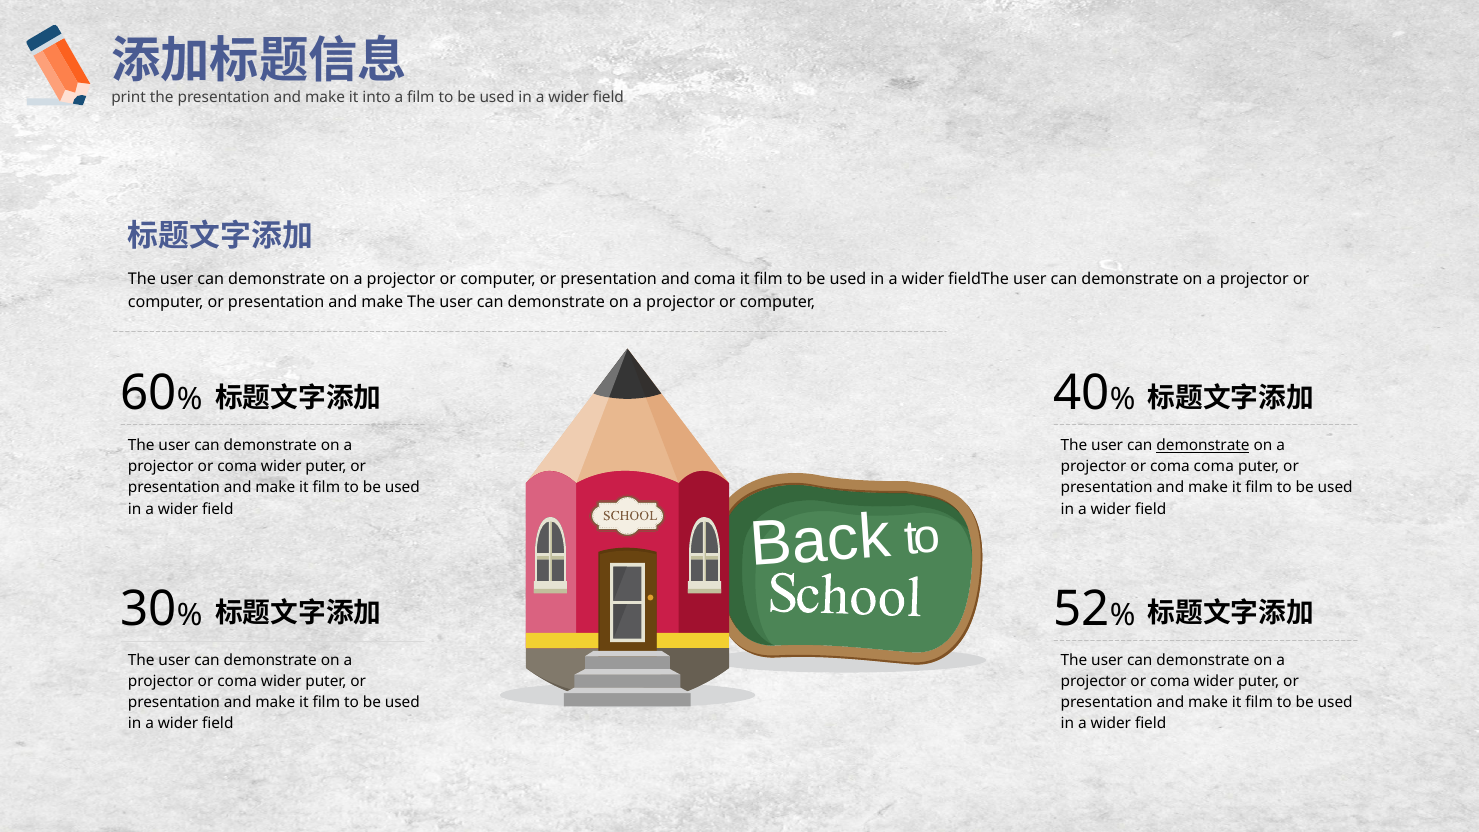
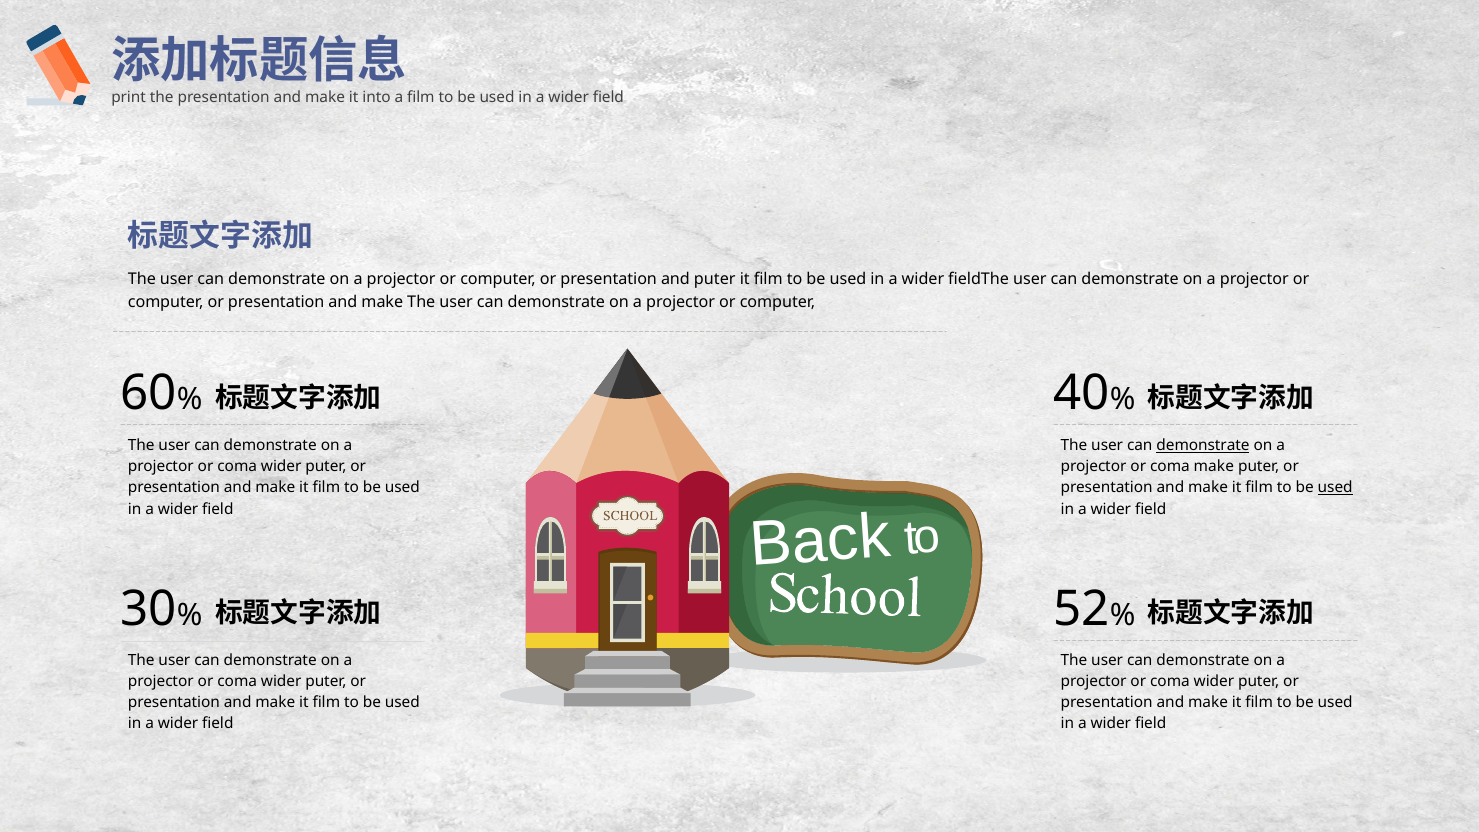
and coma: coma -> puter
coma coma: coma -> make
used at (1335, 488) underline: none -> present
